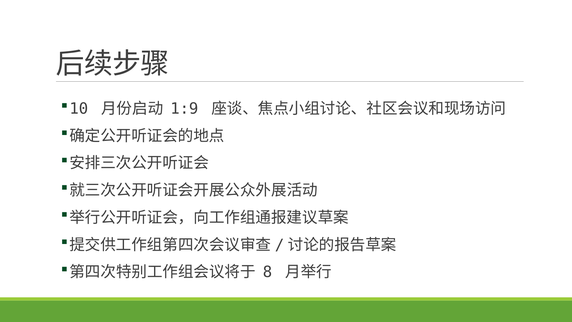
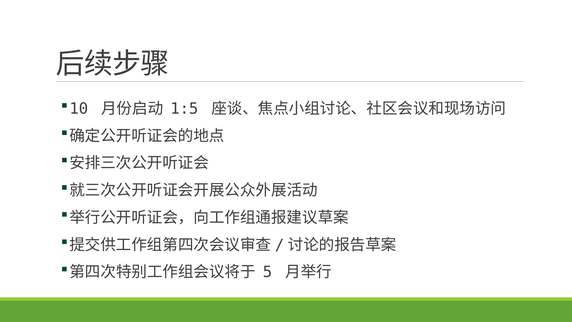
1:9: 1:9 -> 1:5
8: 8 -> 5
